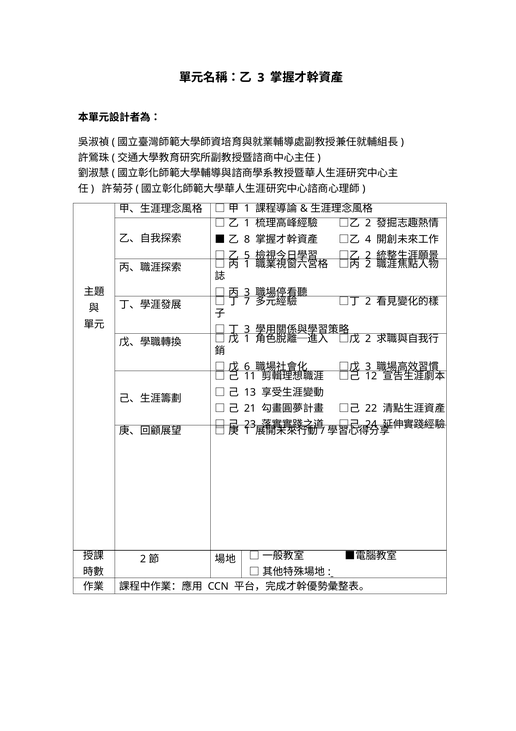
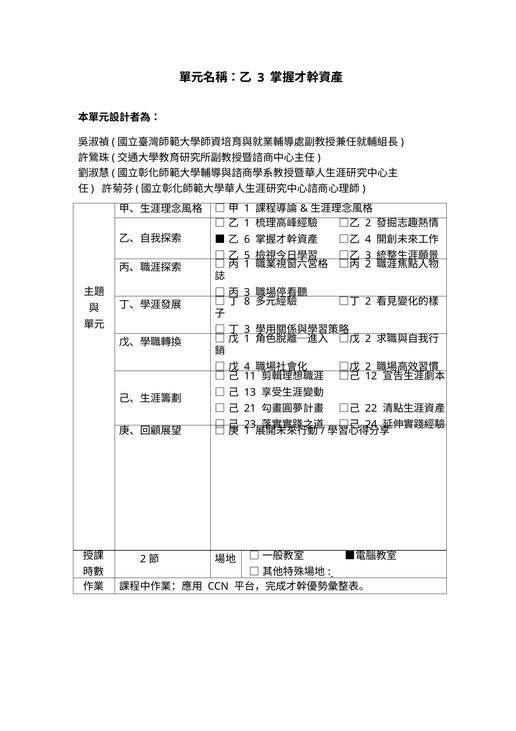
8: 8 -> 6
2 at (368, 255): 2 -> 3
7: 7 -> 8
6 at (247, 367): 6 -> 4
3 at (368, 367): 3 -> 2
